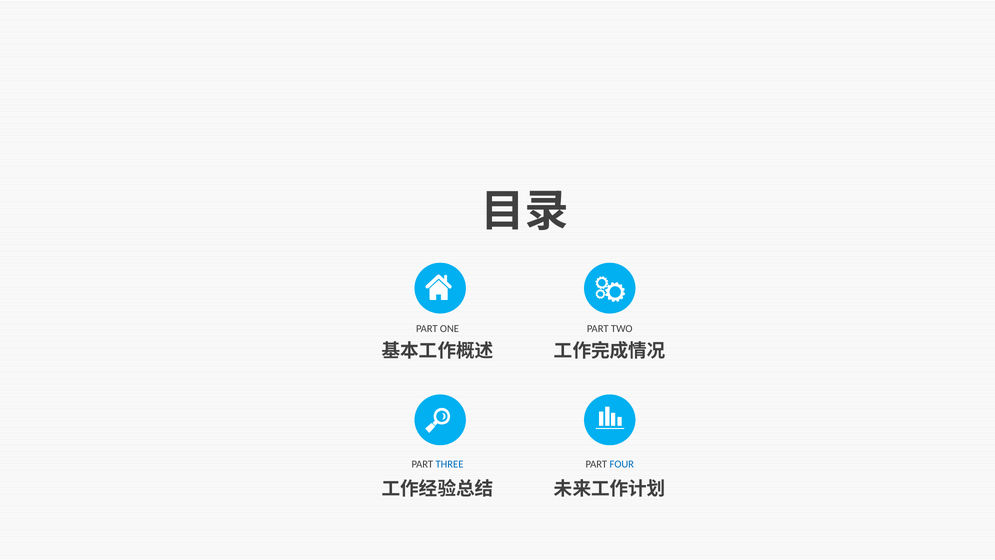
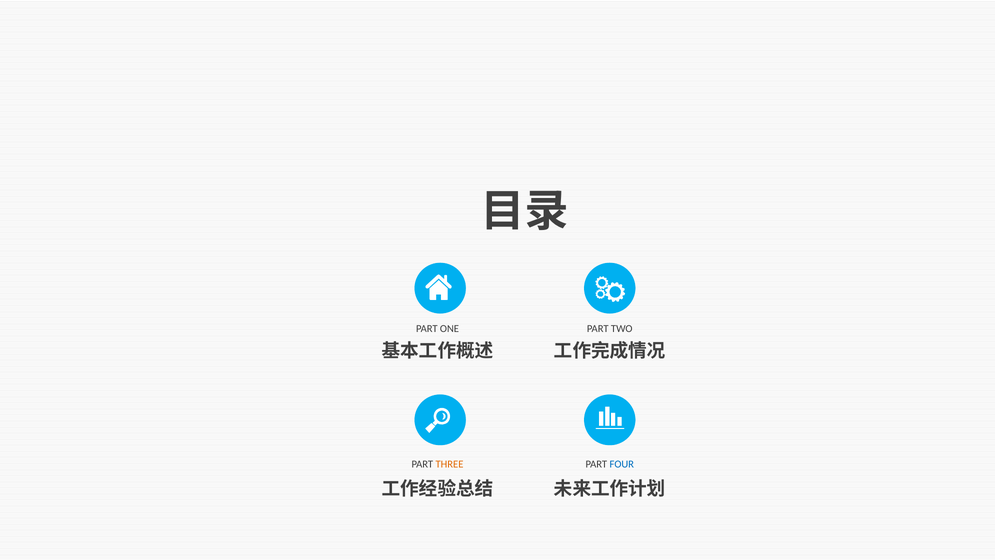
THREE colour: blue -> orange
